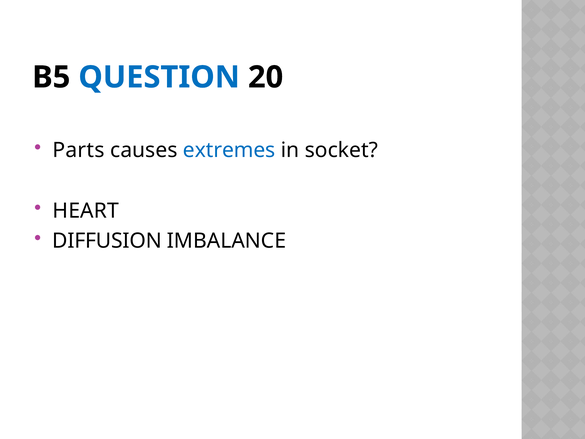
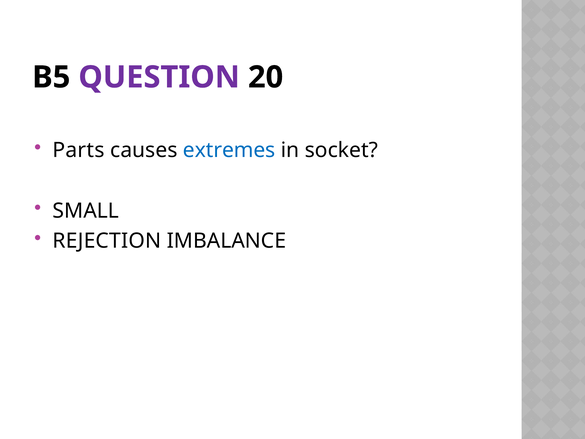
QUESTION colour: blue -> purple
HEART: HEART -> SMALL
DIFFUSION: DIFFUSION -> REJECTION
